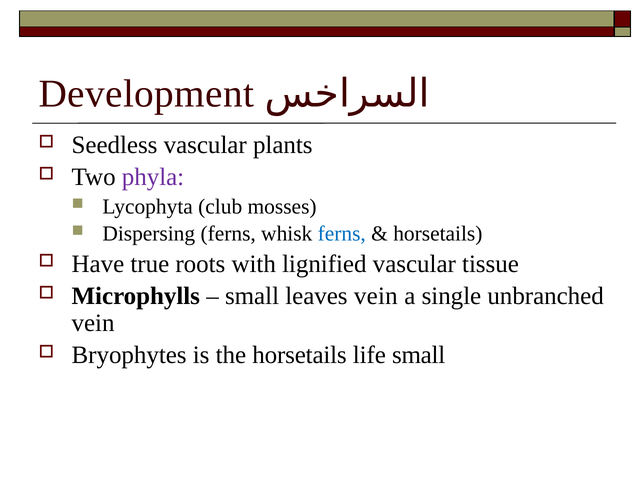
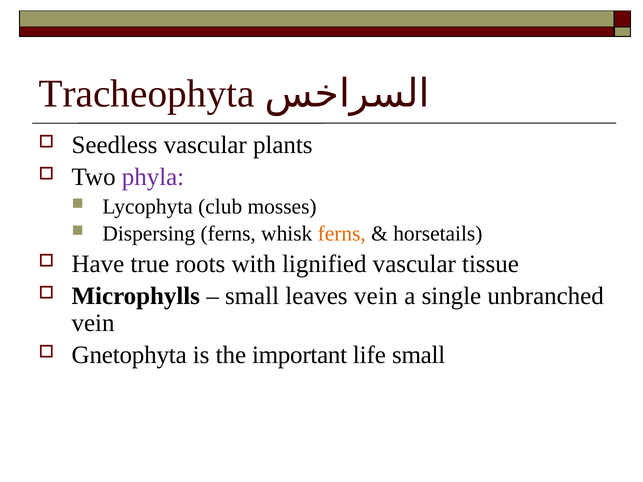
Development: Development -> Tracheophyta
ferns at (342, 234) colour: blue -> orange
Bryophytes: Bryophytes -> Gnetophyta
the horsetails: horsetails -> important
